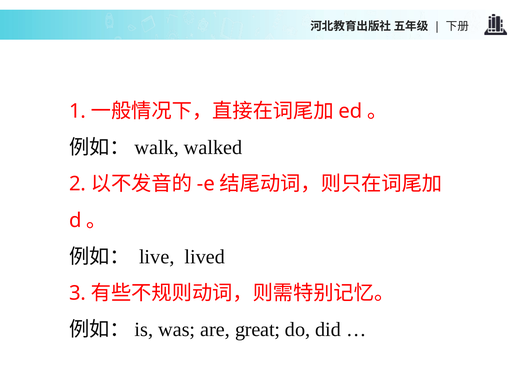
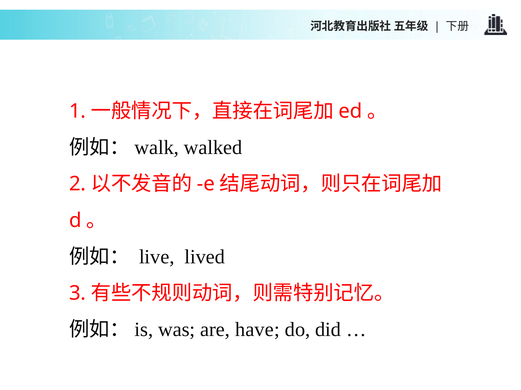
great: great -> have
